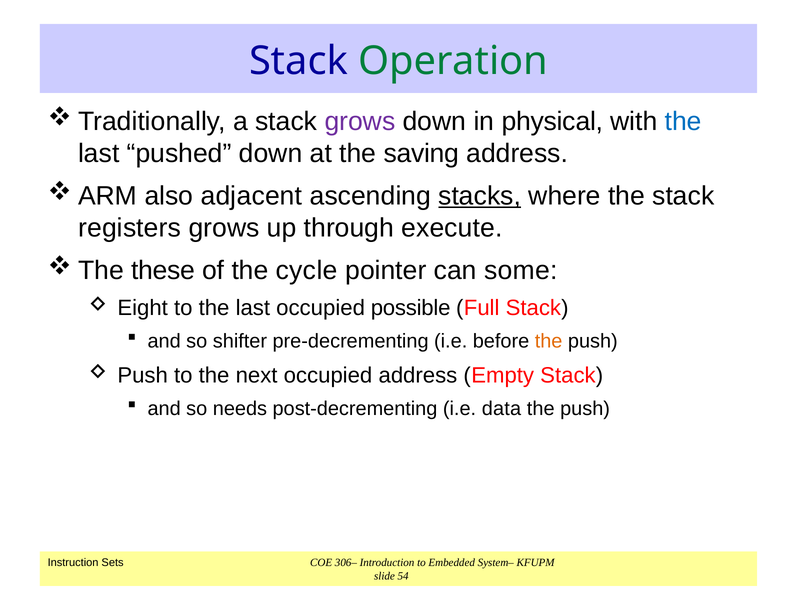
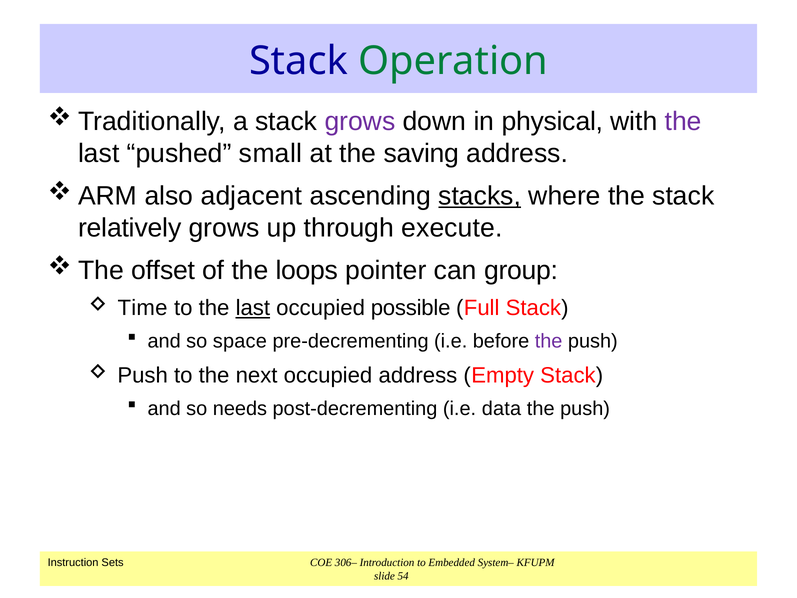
the at (683, 121) colour: blue -> purple
pushed down: down -> small
registers: registers -> relatively
these: these -> offset
cycle: cycle -> loops
some: some -> group
Eight: Eight -> Time
last at (253, 308) underline: none -> present
shifter: shifter -> space
the at (549, 341) colour: orange -> purple
